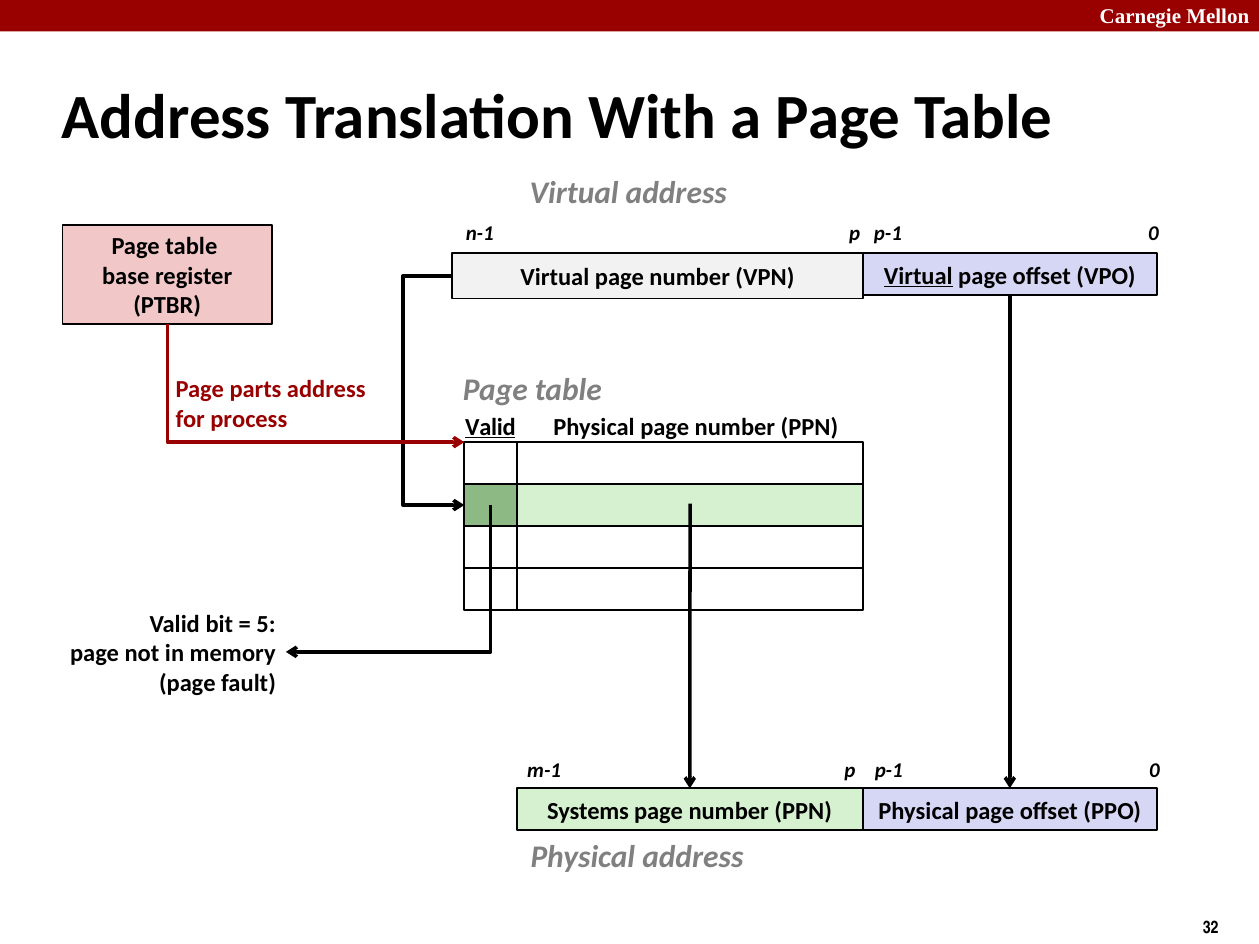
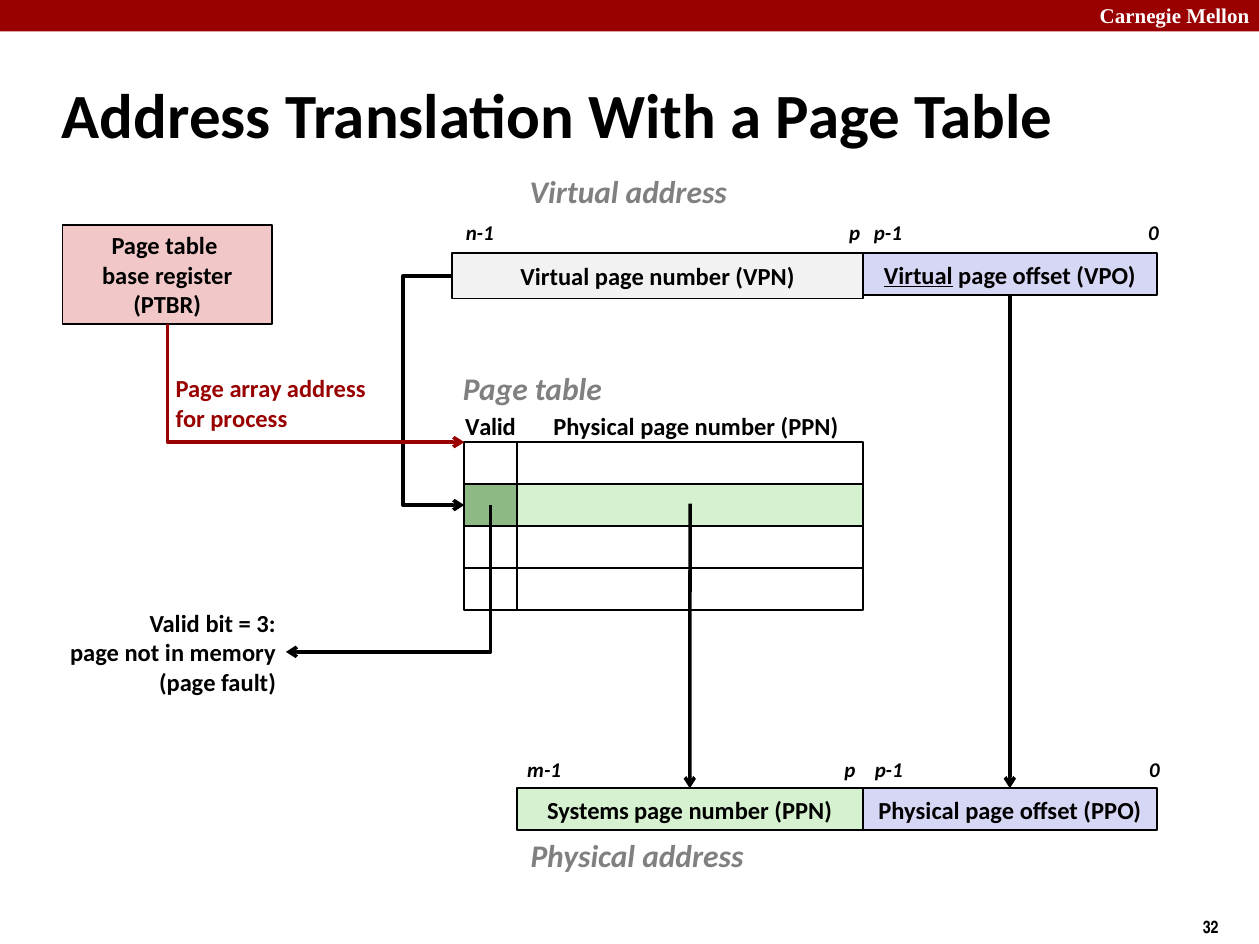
parts: parts -> array
Valid at (490, 427) underline: present -> none
5: 5 -> 3
